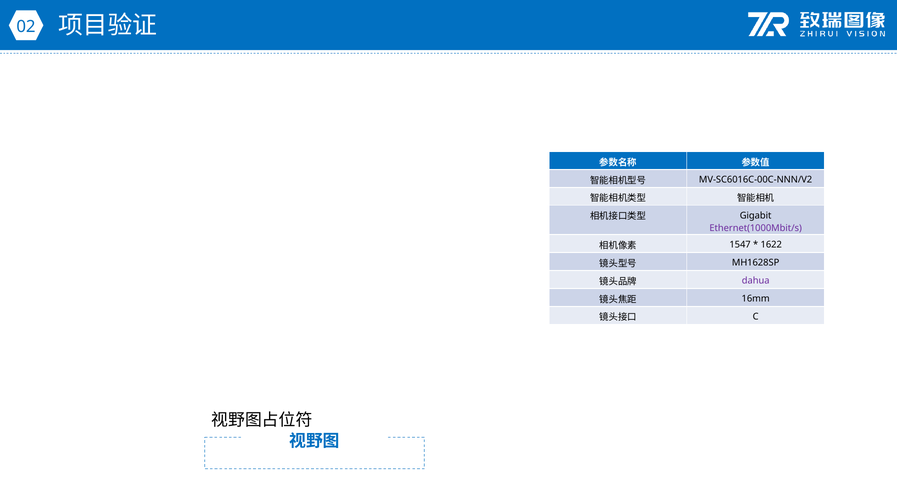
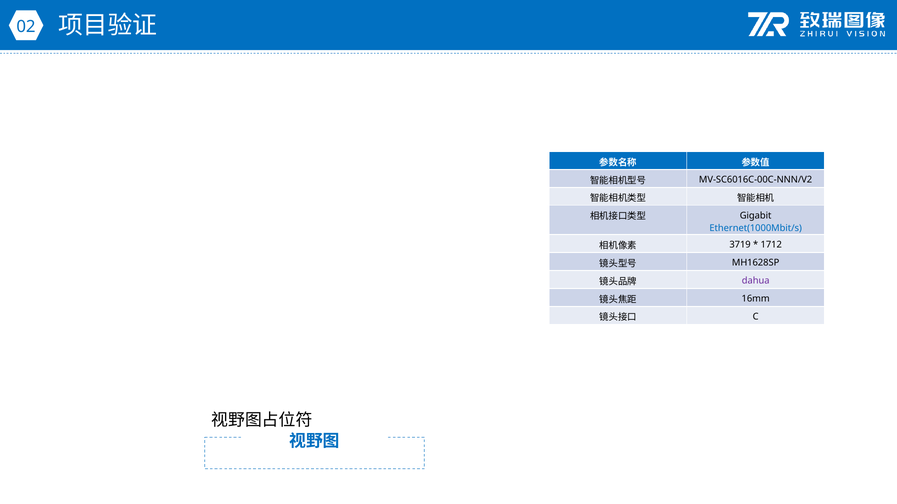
Ethernet(1000Mbit/s colour: purple -> blue
1547: 1547 -> 3719
1622: 1622 -> 1712
